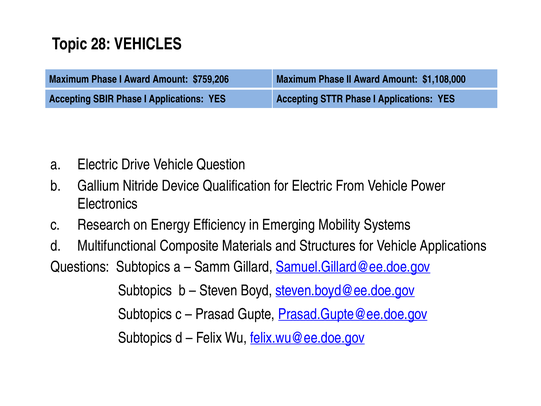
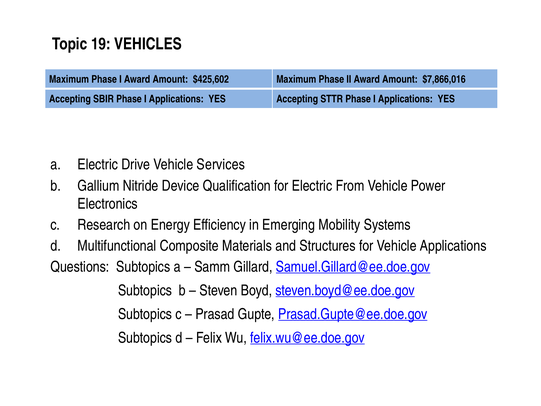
28: 28 -> 19
$759,206: $759,206 -> $425,602
$1,108,000: $1,108,000 -> $7,866,016
Question: Question -> Services
